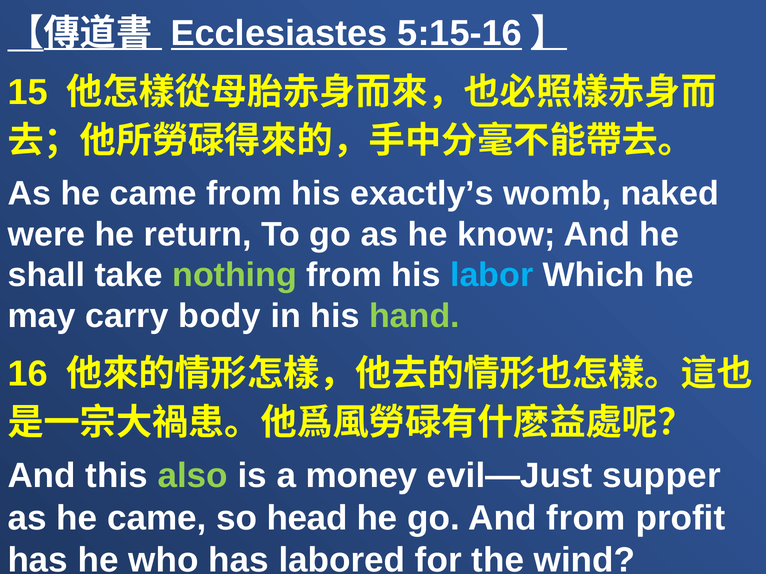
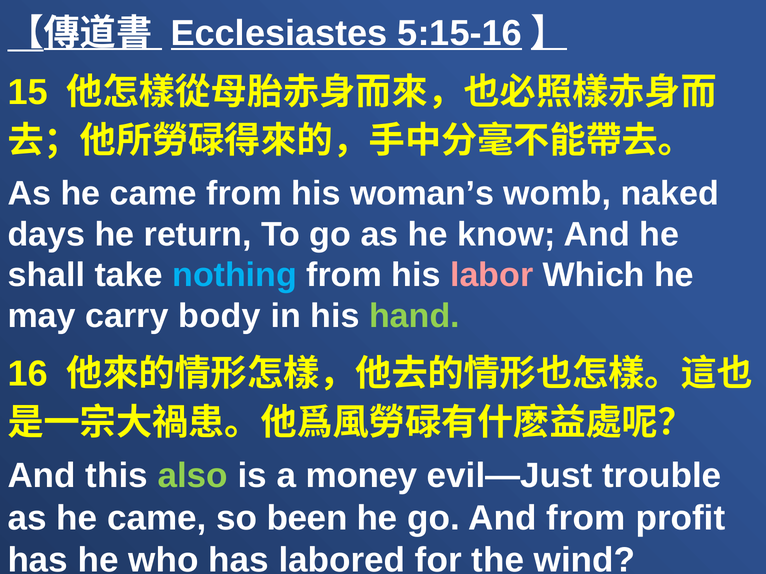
exactly’s: exactly’s -> woman’s
were: were -> days
nothing colour: light green -> light blue
labor colour: light blue -> pink
supper: supper -> trouble
head: head -> been
